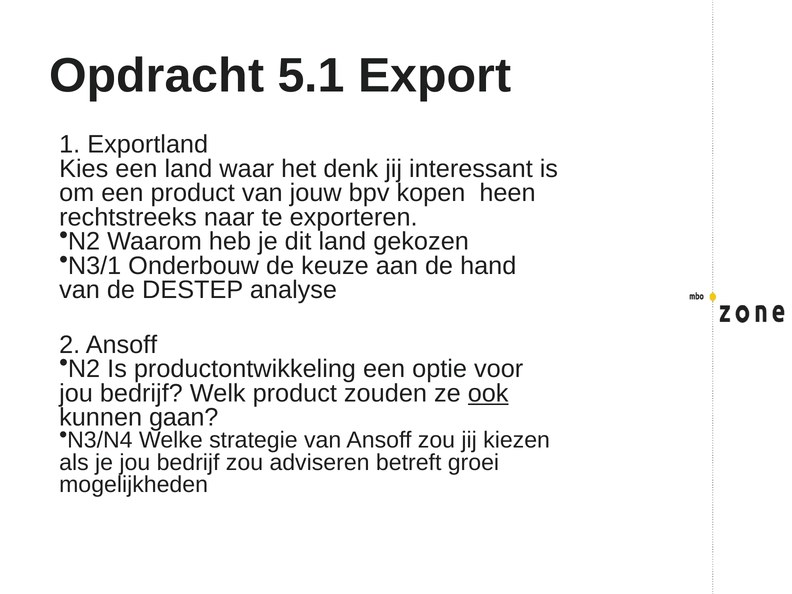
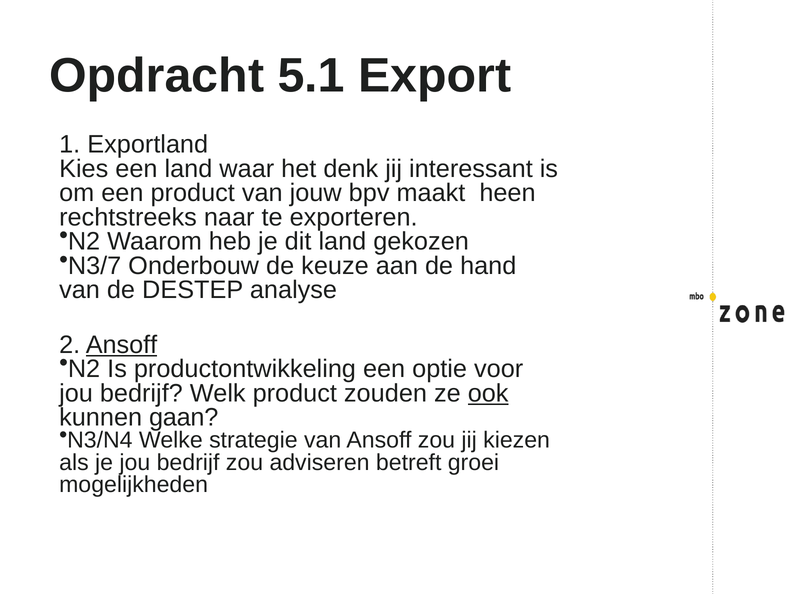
kopen: kopen -> maakt
N3/1: N3/1 -> N3/7
Ansoff at (121, 345) underline: none -> present
